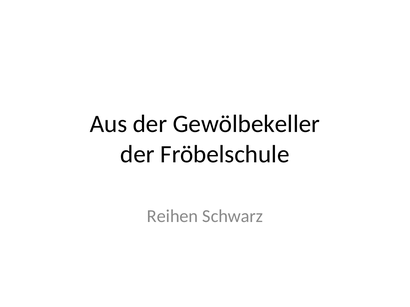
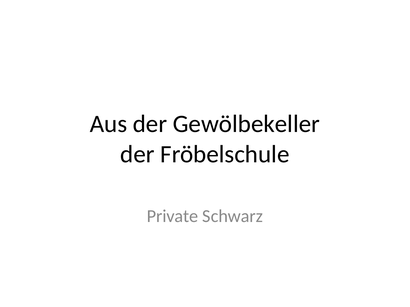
Reihen: Reihen -> Private
